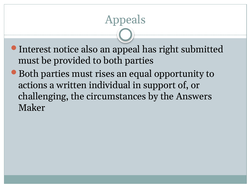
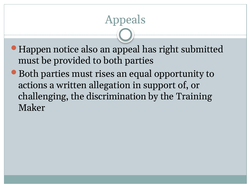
Interest: Interest -> Happen
individual: individual -> allegation
circumstances: circumstances -> discrimination
Answers: Answers -> Training
